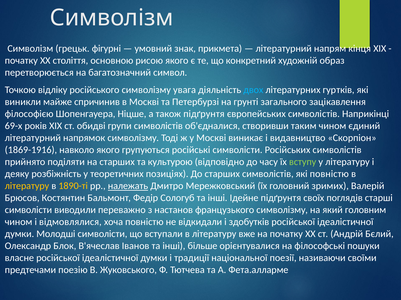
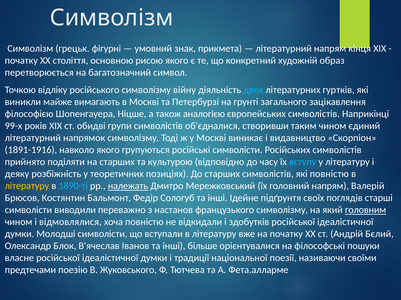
увага: увага -> війну
спричинив: спричинив -> вимагають
також підґрунтя: підґрунтя -> аналогією
69-х: 69-х -> 99-х
1869-1916: 1869-1916 -> 1891-1916
вступу colour: light green -> light blue
1890-ті colour: yellow -> light blue
головний зримих: зримих -> напрям
головним underline: none -> present
